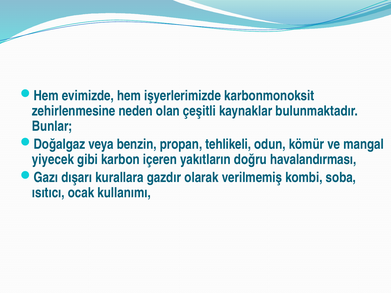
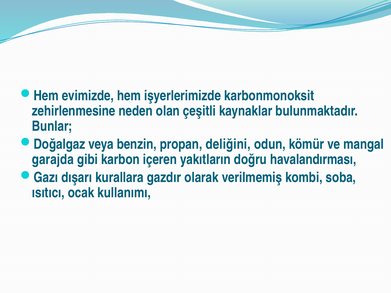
tehlikeli: tehlikeli -> deliğini
yiyecek: yiyecek -> garajda
